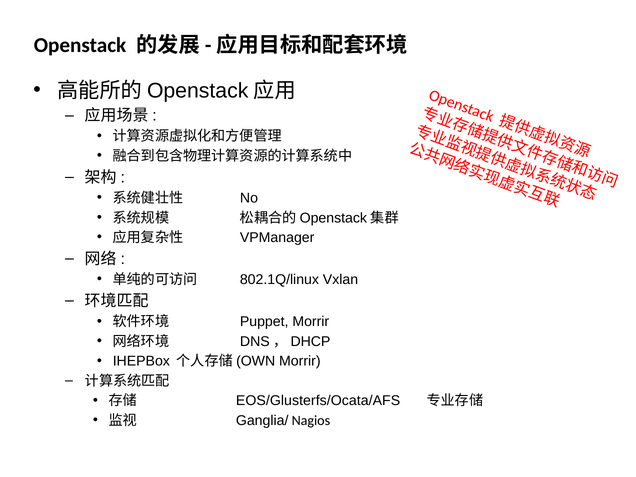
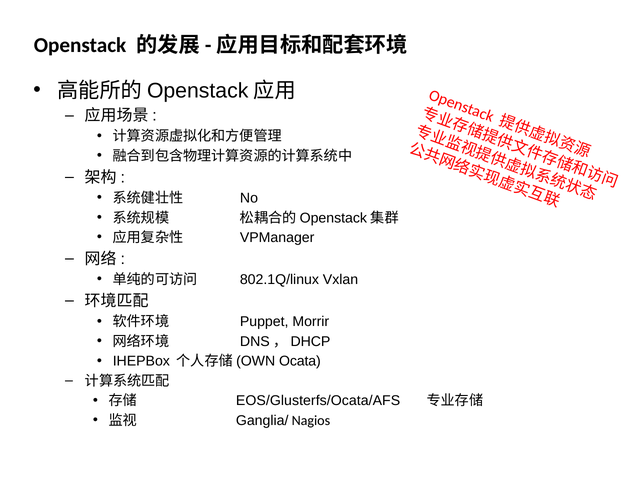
Morrir at (300, 361): Morrir -> Ocata
